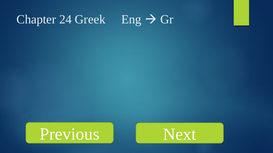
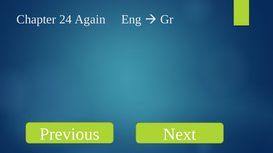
Greek: Greek -> Again
